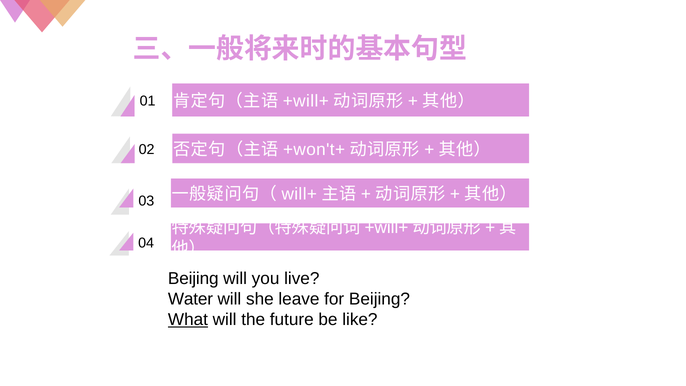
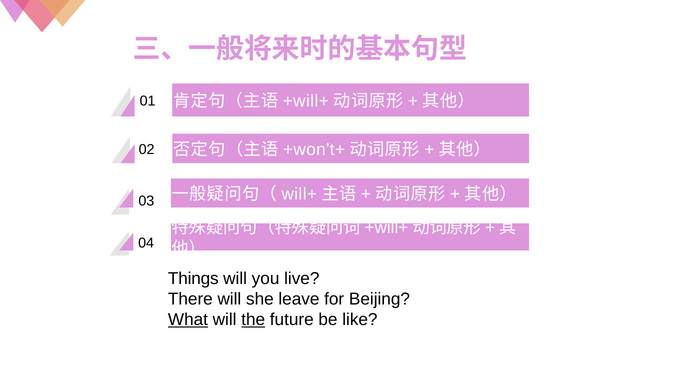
Beijing at (193, 278): Beijing -> Things
Water: Water -> There
the underline: none -> present
